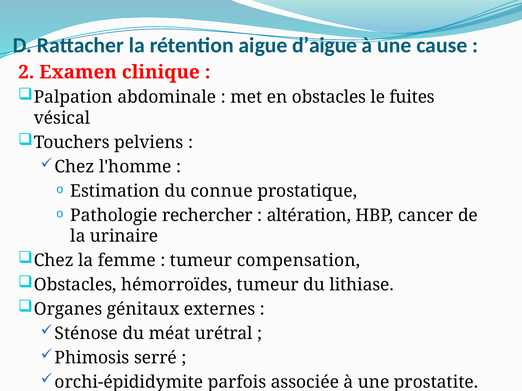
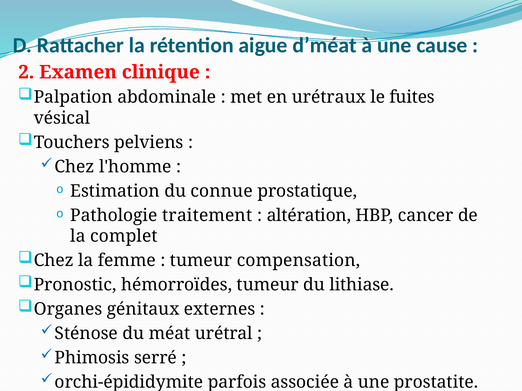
d’aigue: d’aigue -> d’méat
en obstacles: obstacles -> urétraux
rechercher: rechercher -> traitement
urinaire: urinaire -> complet
Obstacles at (75, 285): Obstacles -> Pronostic
